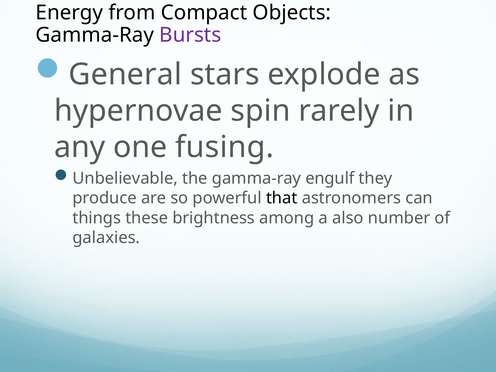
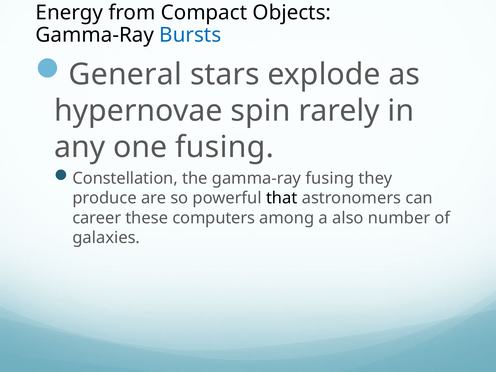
Bursts colour: purple -> blue
Unbelievable: Unbelievable -> Constellation
gamma-ray engulf: engulf -> fusing
things: things -> career
brightness: brightness -> computers
